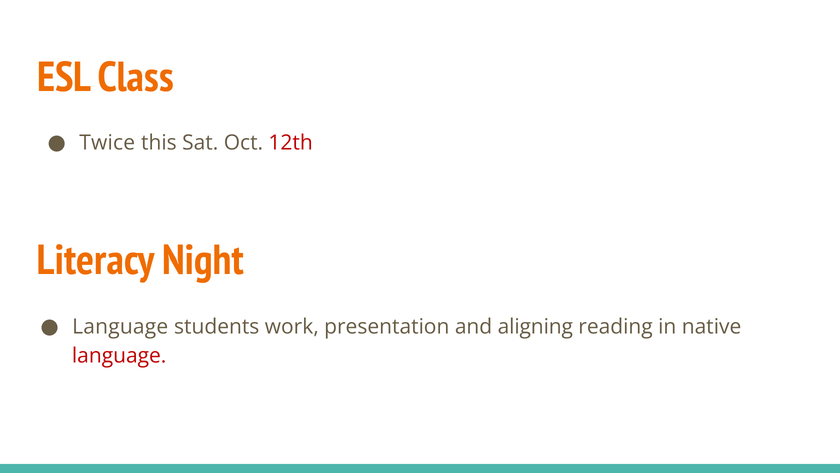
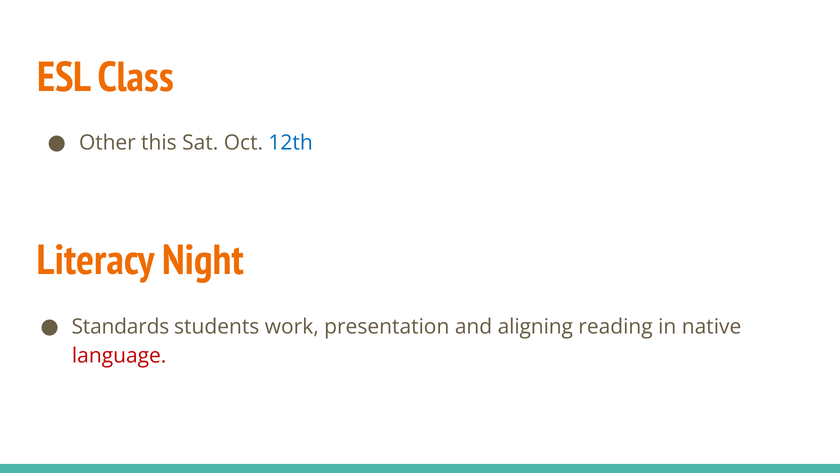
Twice: Twice -> Other
12th colour: red -> blue
Language at (120, 326): Language -> Standards
